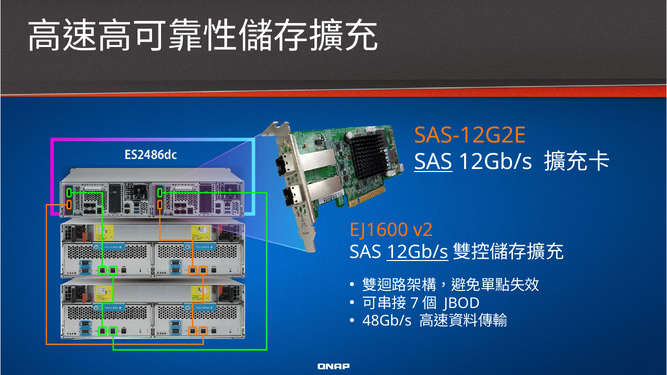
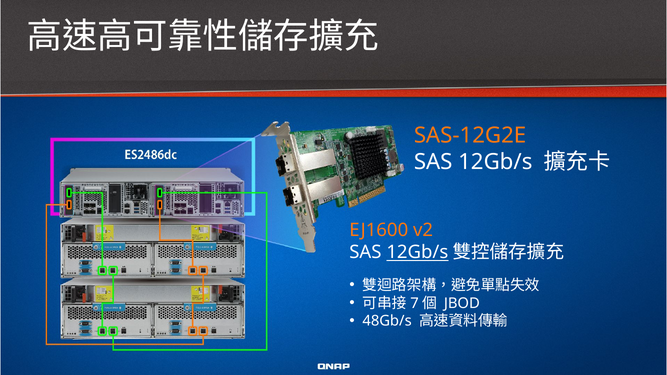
SAS at (433, 162) underline: present -> none
